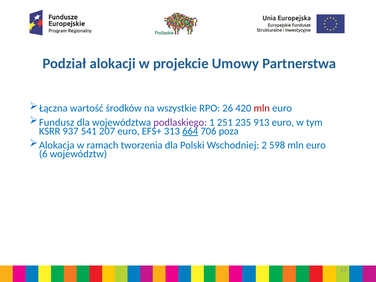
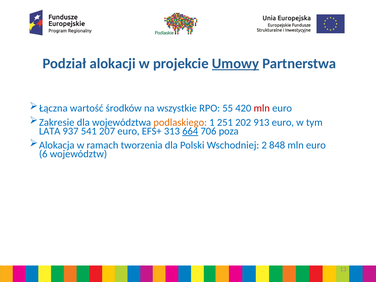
Umowy underline: none -> present
26: 26 -> 55
Fundusz: Fundusz -> Zakresie
podlaskiego colour: purple -> orange
235: 235 -> 202
KSRR: KSRR -> LATA
598: 598 -> 848
